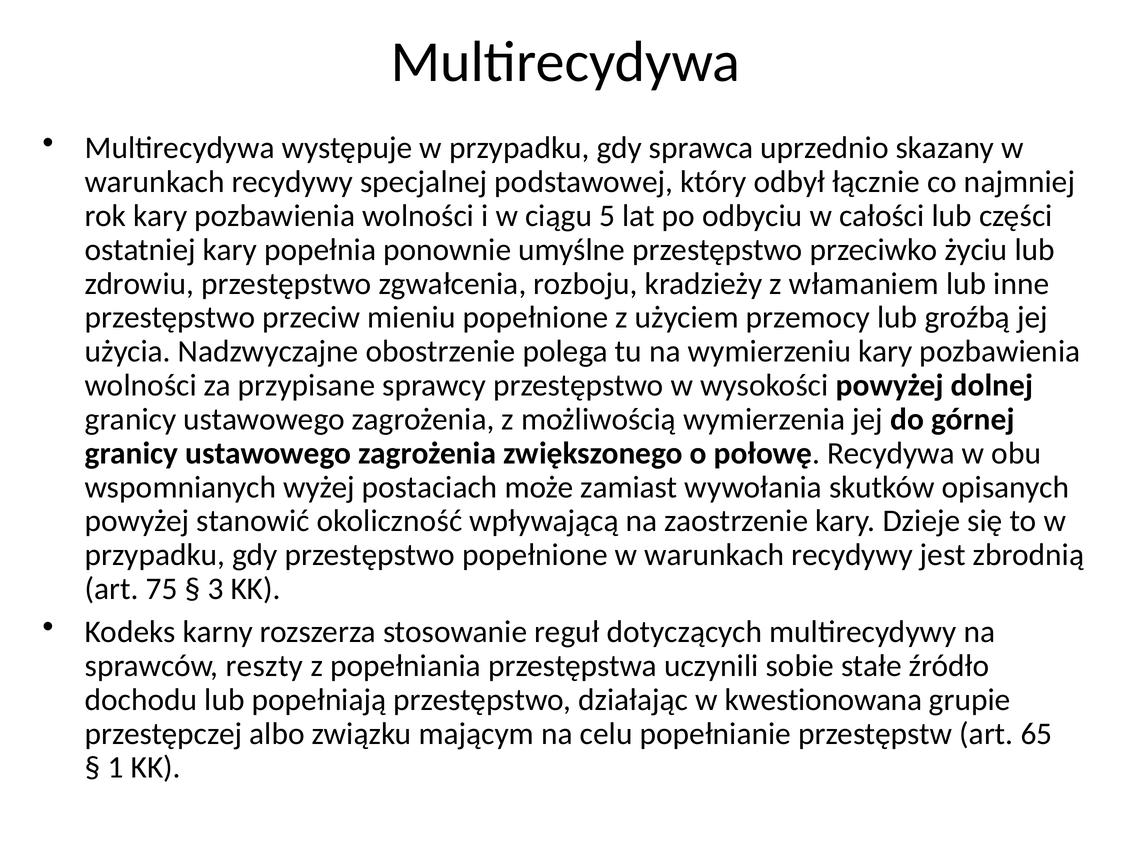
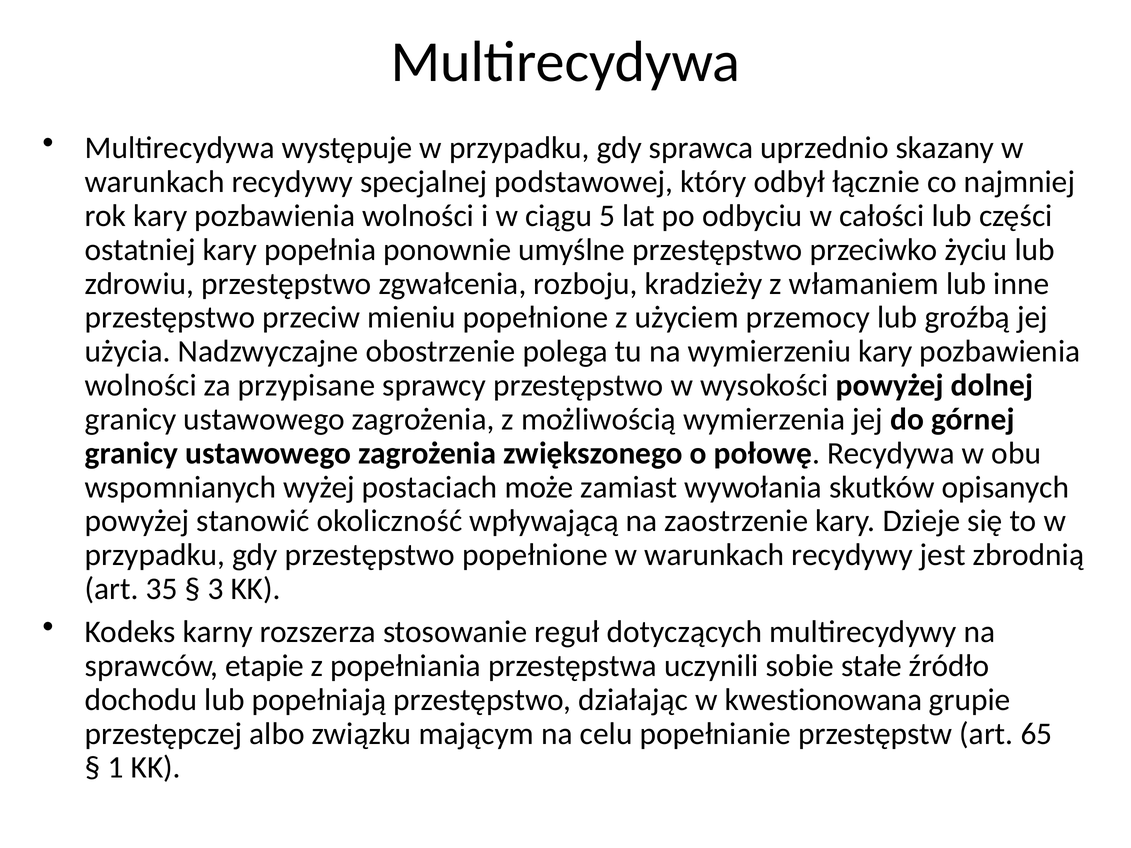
75: 75 -> 35
reszty: reszty -> etapie
